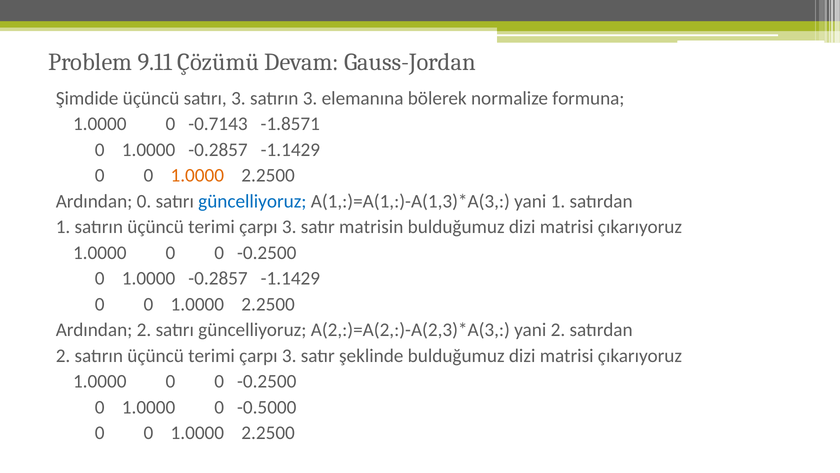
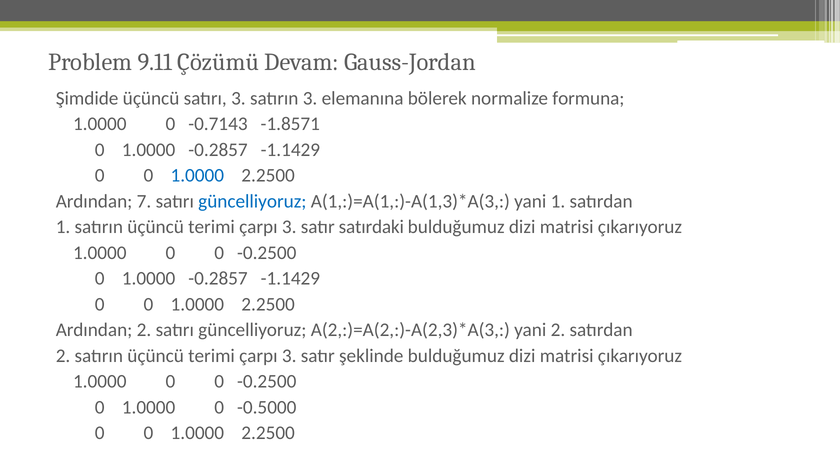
1.0000 at (197, 175) colour: orange -> blue
Ardından 0: 0 -> 7
matrisin: matrisin -> satırdaki
